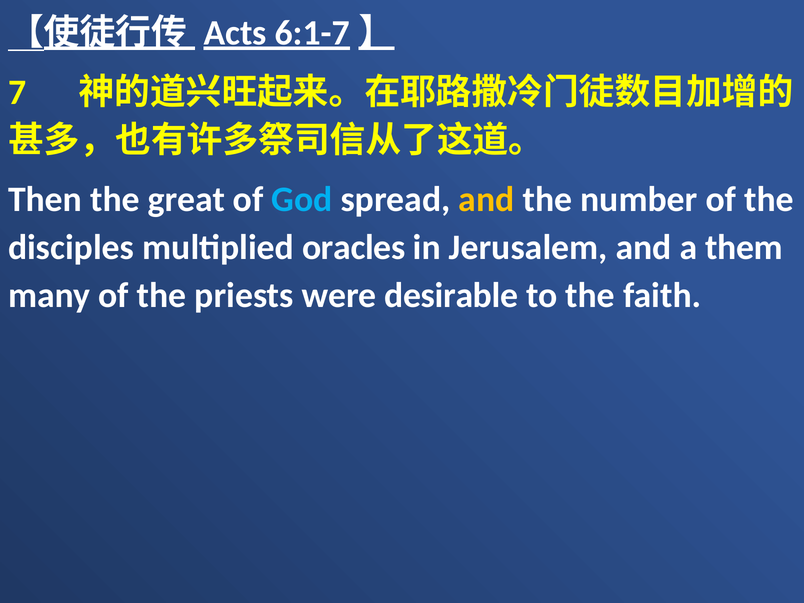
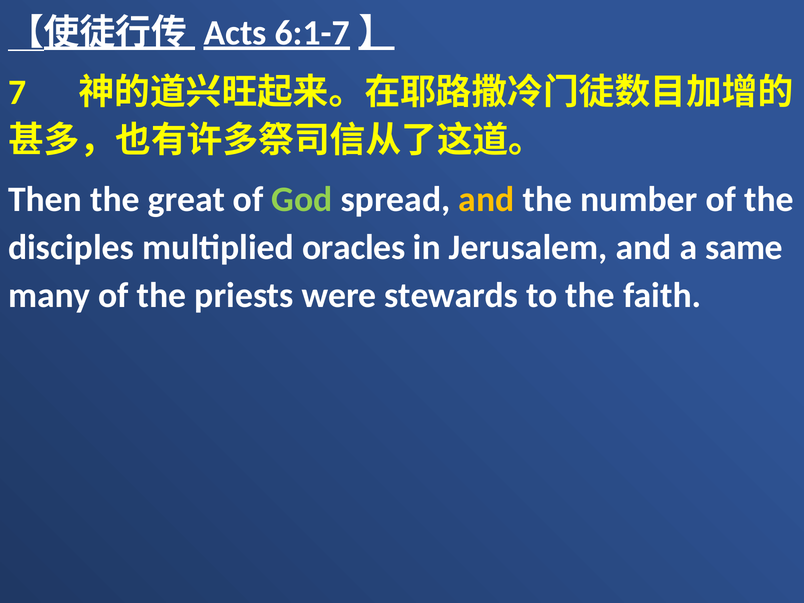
God colour: light blue -> light green
them: them -> same
desirable: desirable -> stewards
